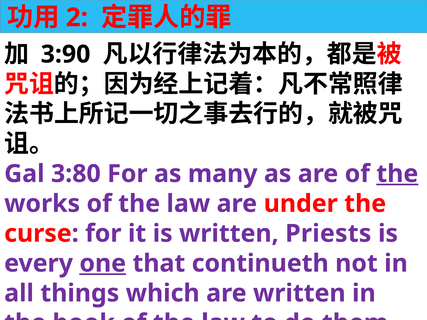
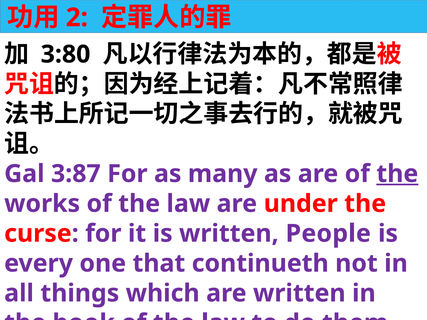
3:90: 3:90 -> 3:80
3:80: 3:80 -> 3:87
Priests: Priests -> People
one underline: present -> none
